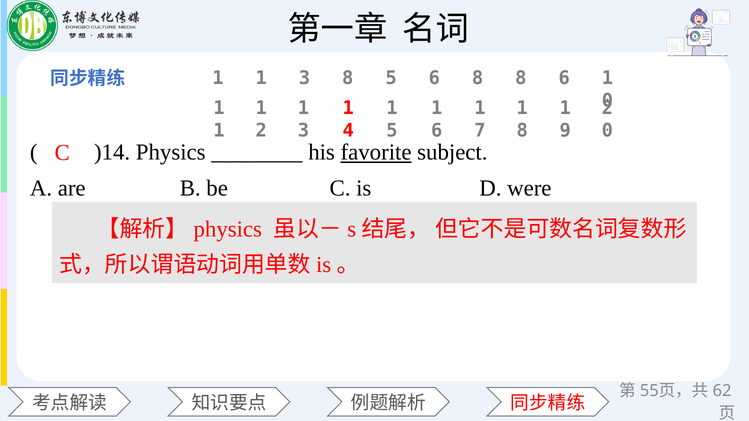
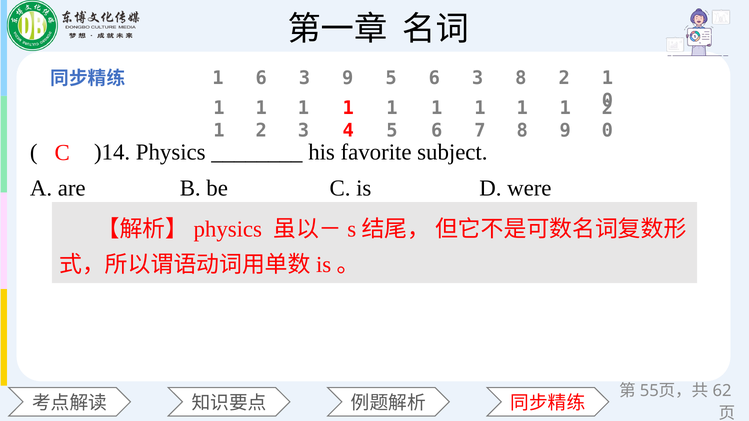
1 at (261, 78): 1 -> 6
3 8: 8 -> 9
5 6 8: 8 -> 3
8 6: 6 -> 2
favorite underline: present -> none
